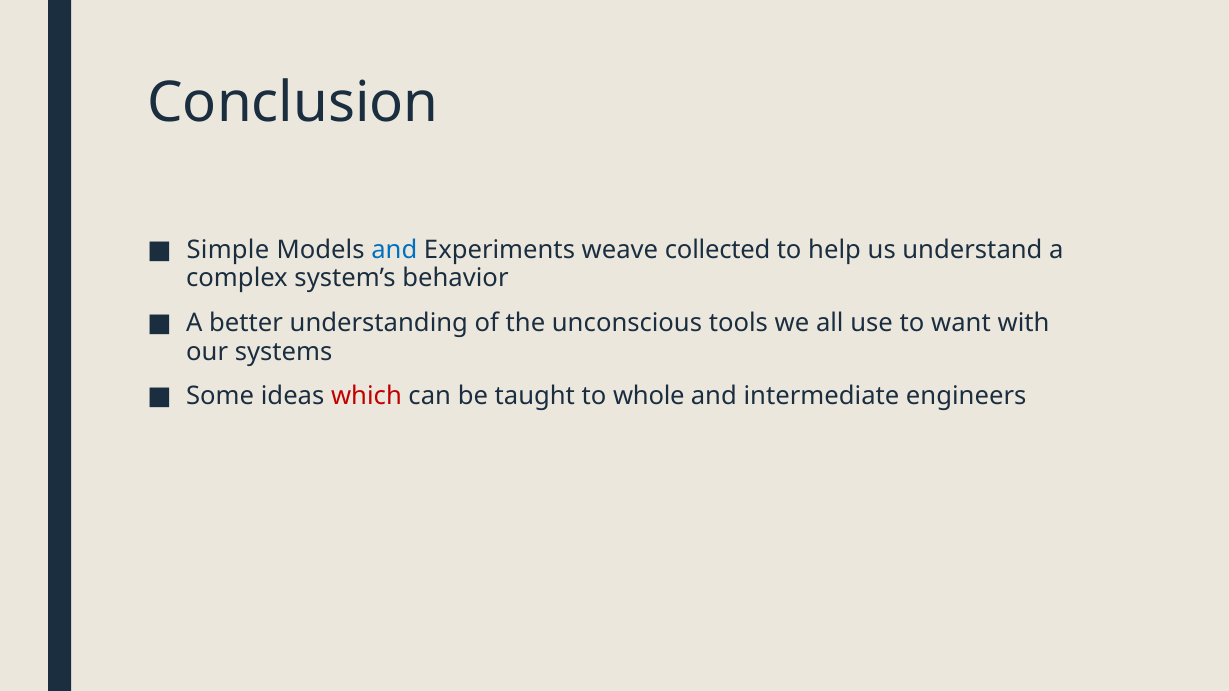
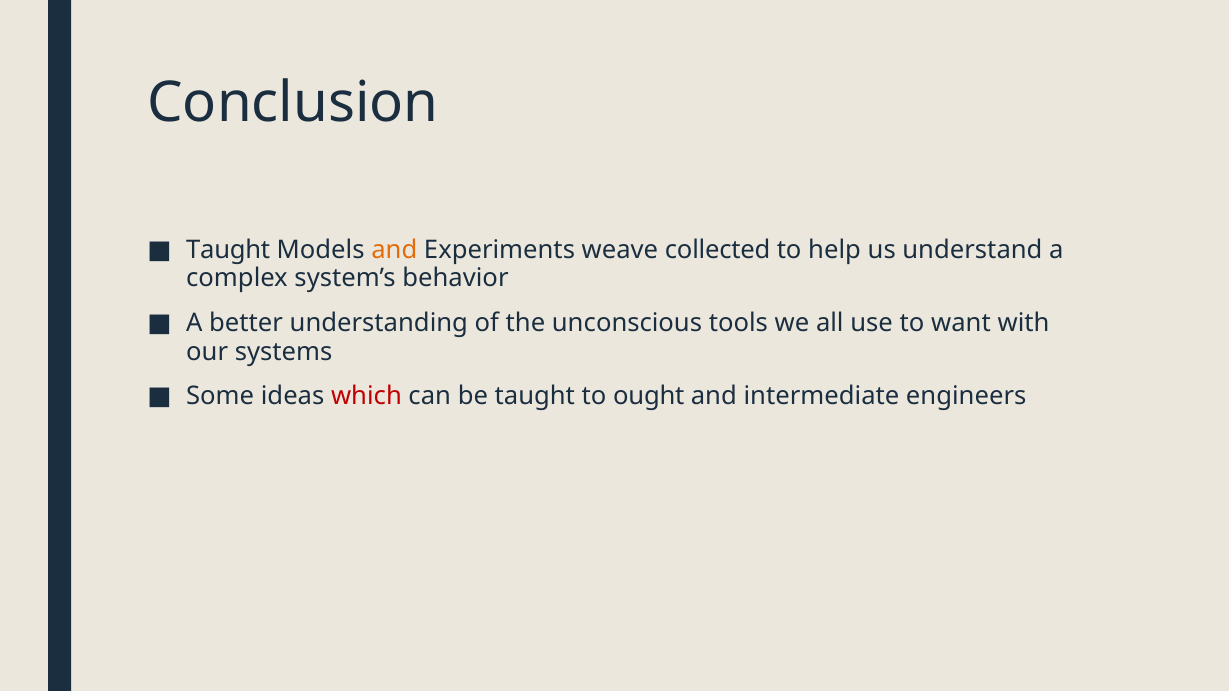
Simple at (228, 250): Simple -> Taught
and at (394, 250) colour: blue -> orange
whole: whole -> ought
